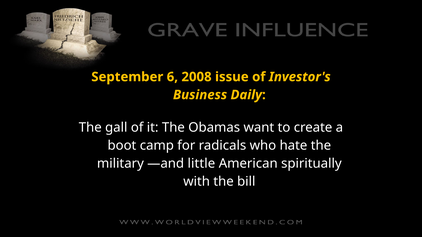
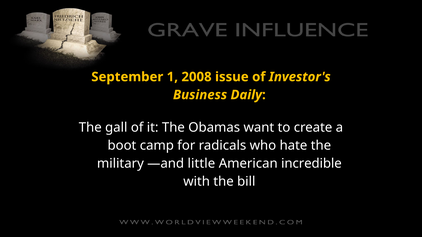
6: 6 -> 1
spiritually: spiritually -> incredible
